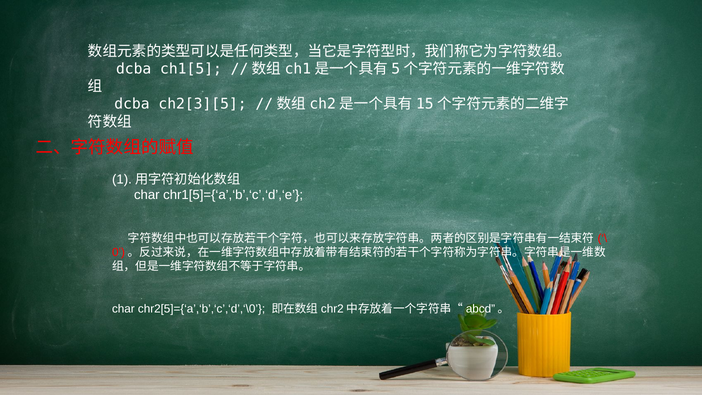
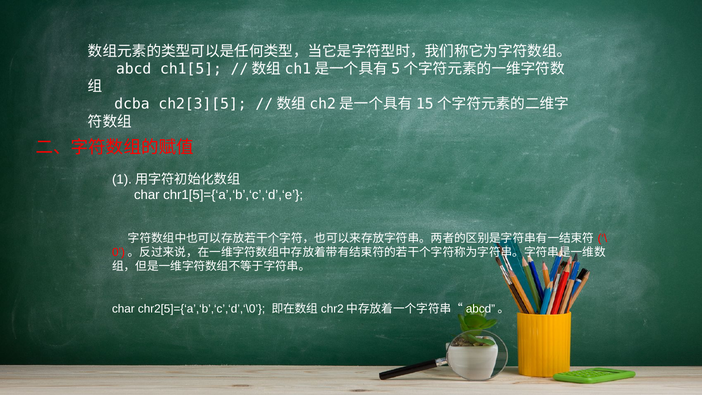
dcba at (134, 69): dcba -> abcd
